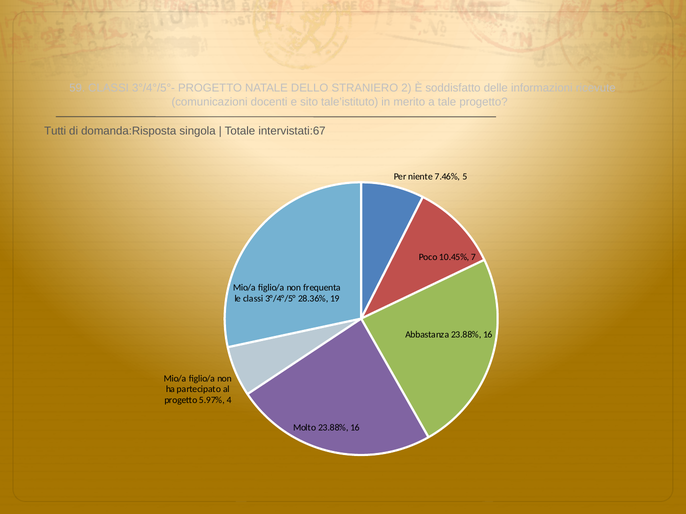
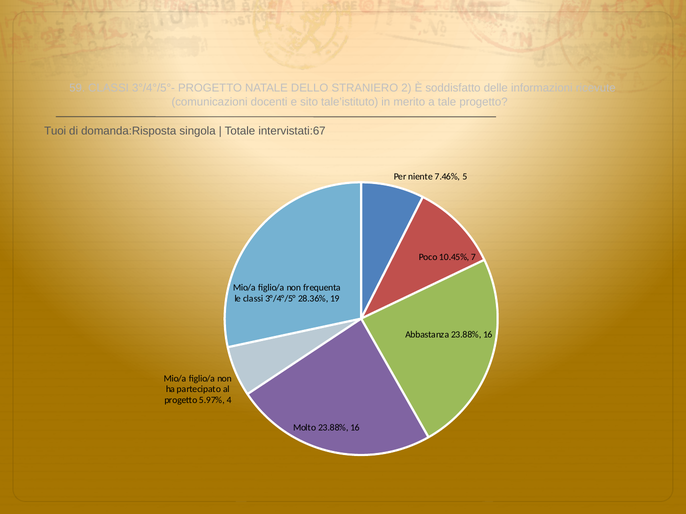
Tutti: Tutti -> Tuoi
